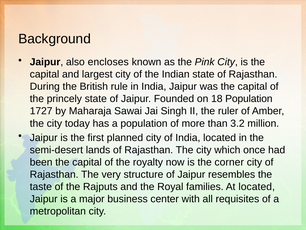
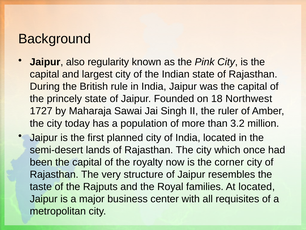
encloses: encloses -> regularity
18 Population: Population -> Northwest
